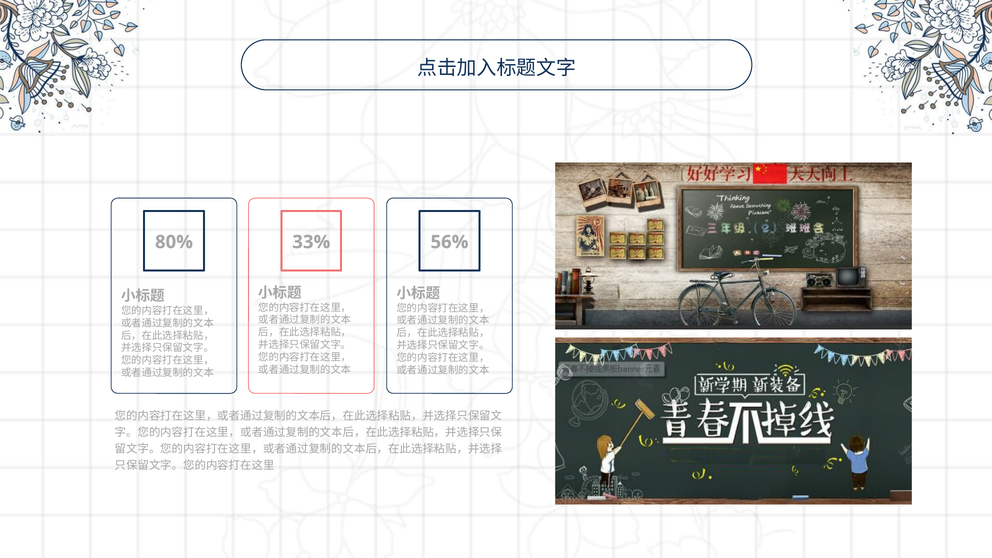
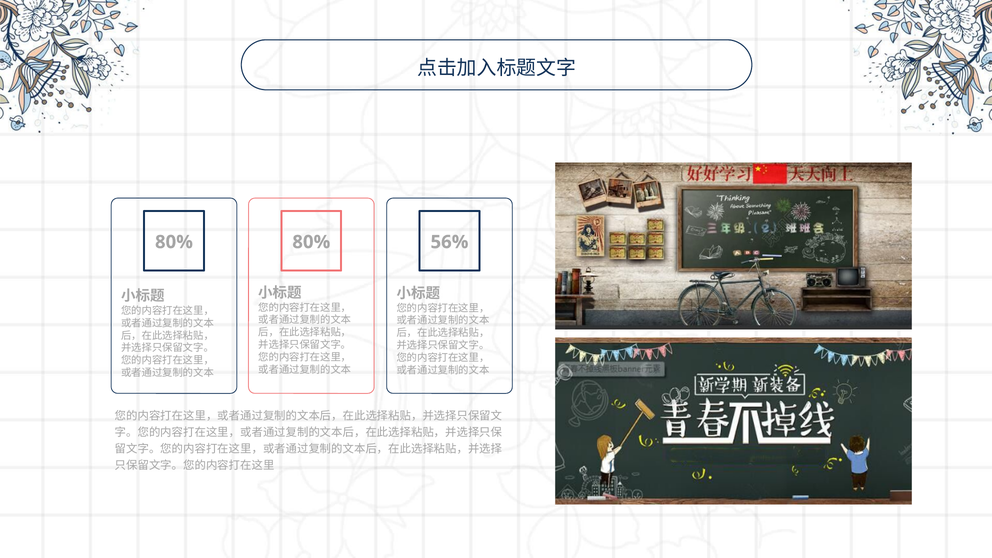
33% at (311, 242): 33% -> 80%
